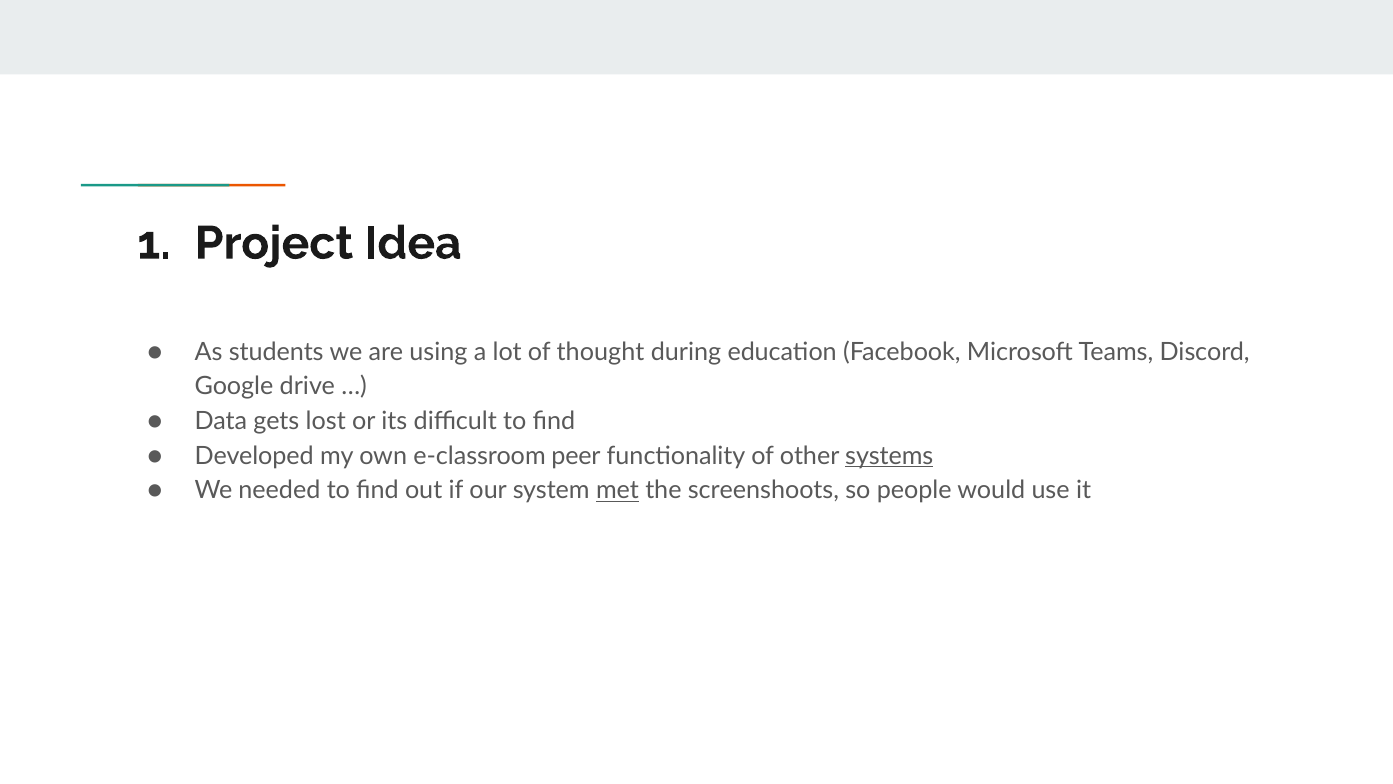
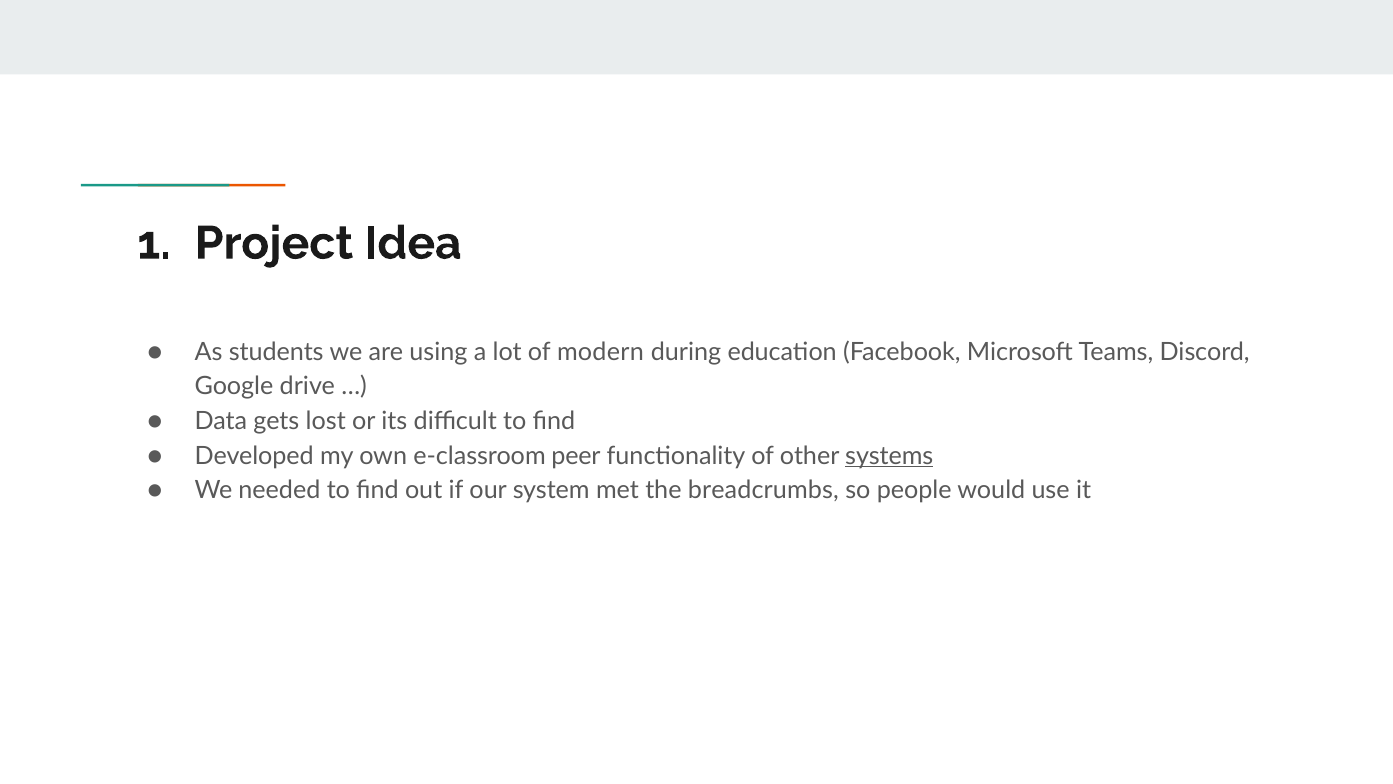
thought: thought -> modern
met underline: present -> none
screenshoots: screenshoots -> breadcrumbs
